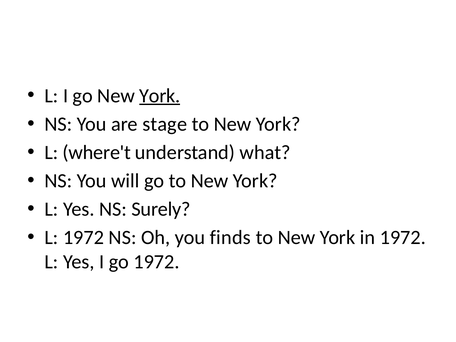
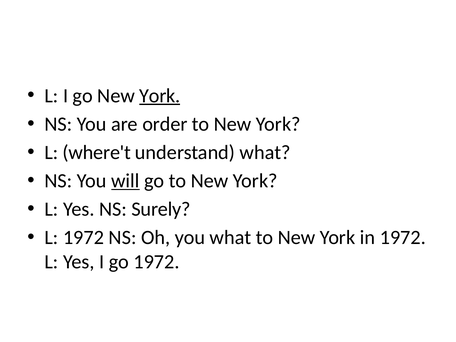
stage: stage -> order
will underline: none -> present
you finds: finds -> what
